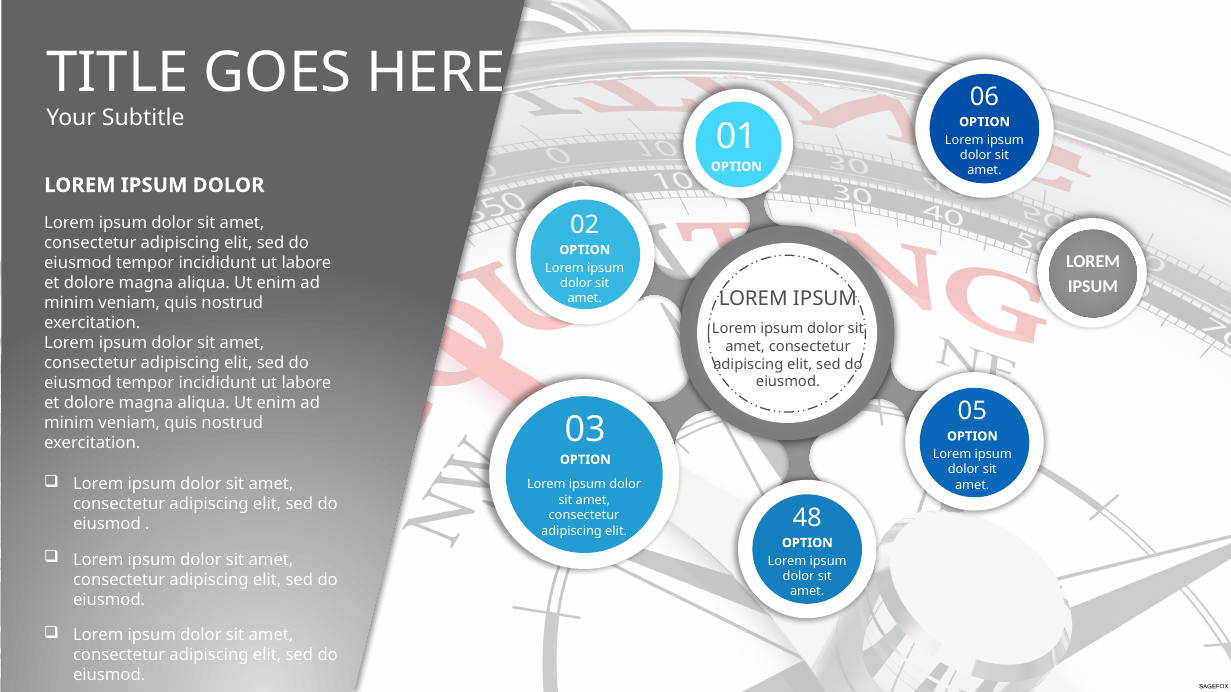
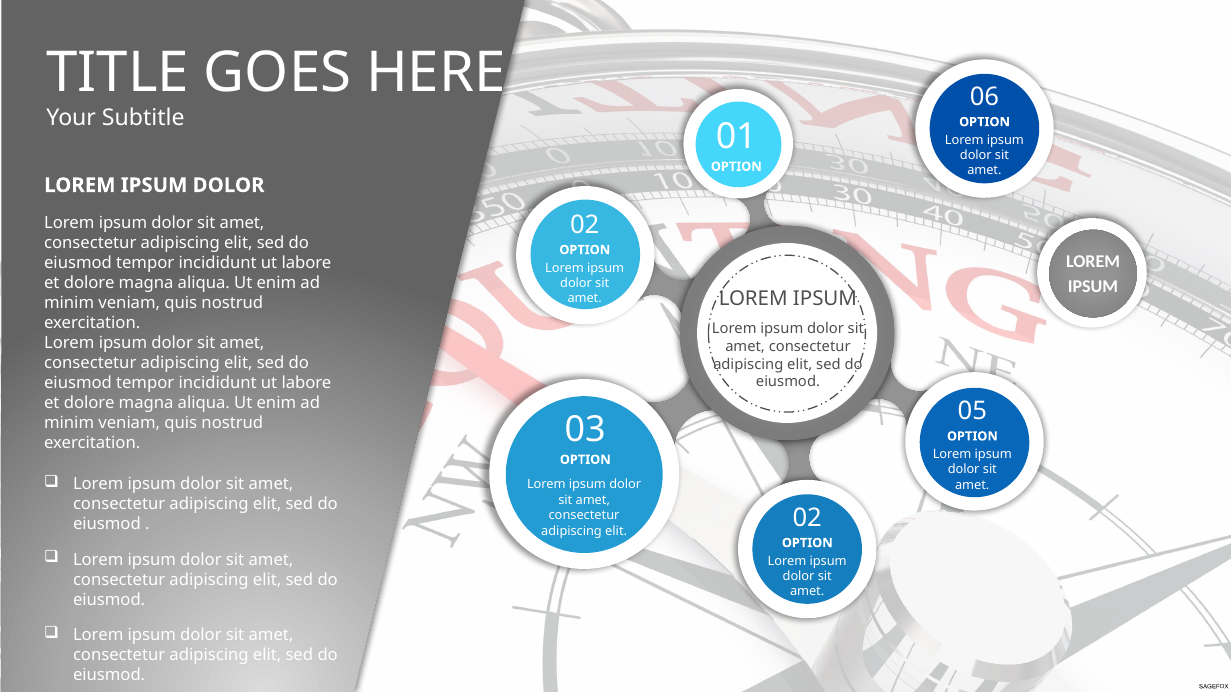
elit 48: 48 -> 02
